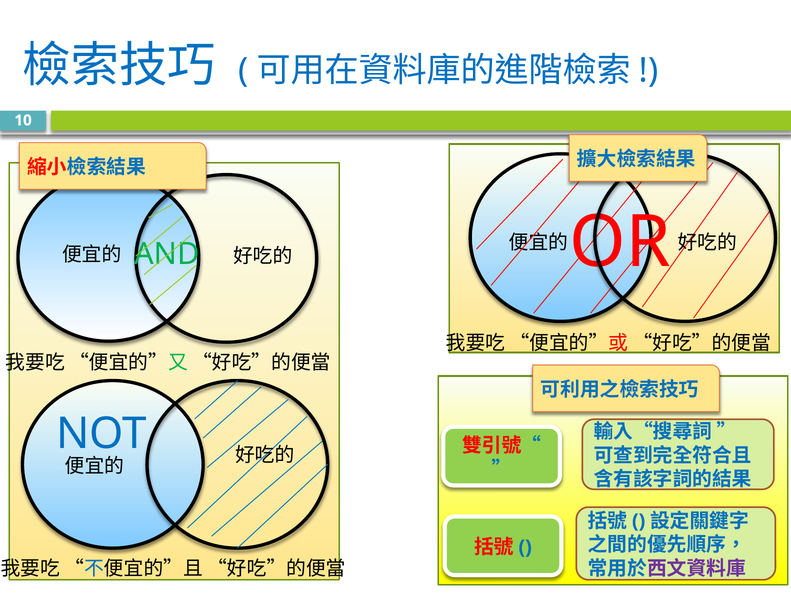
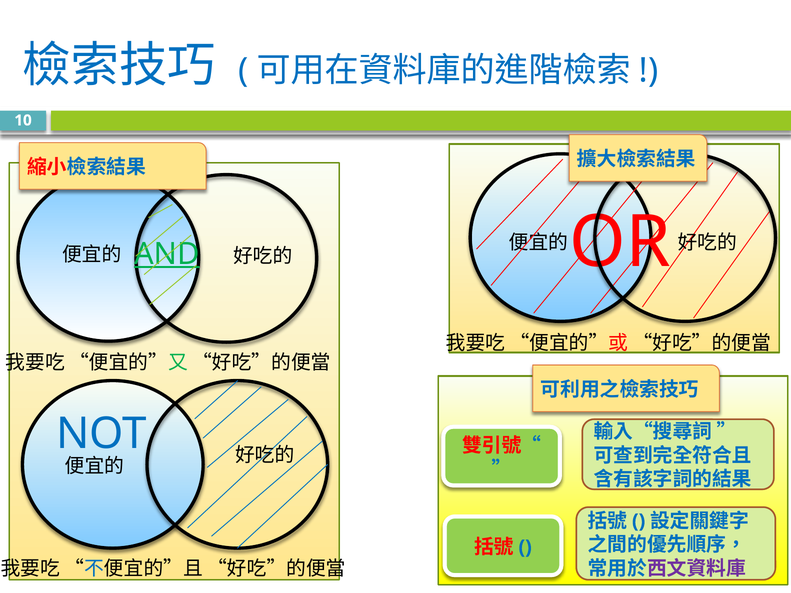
AND underline: none -> present
